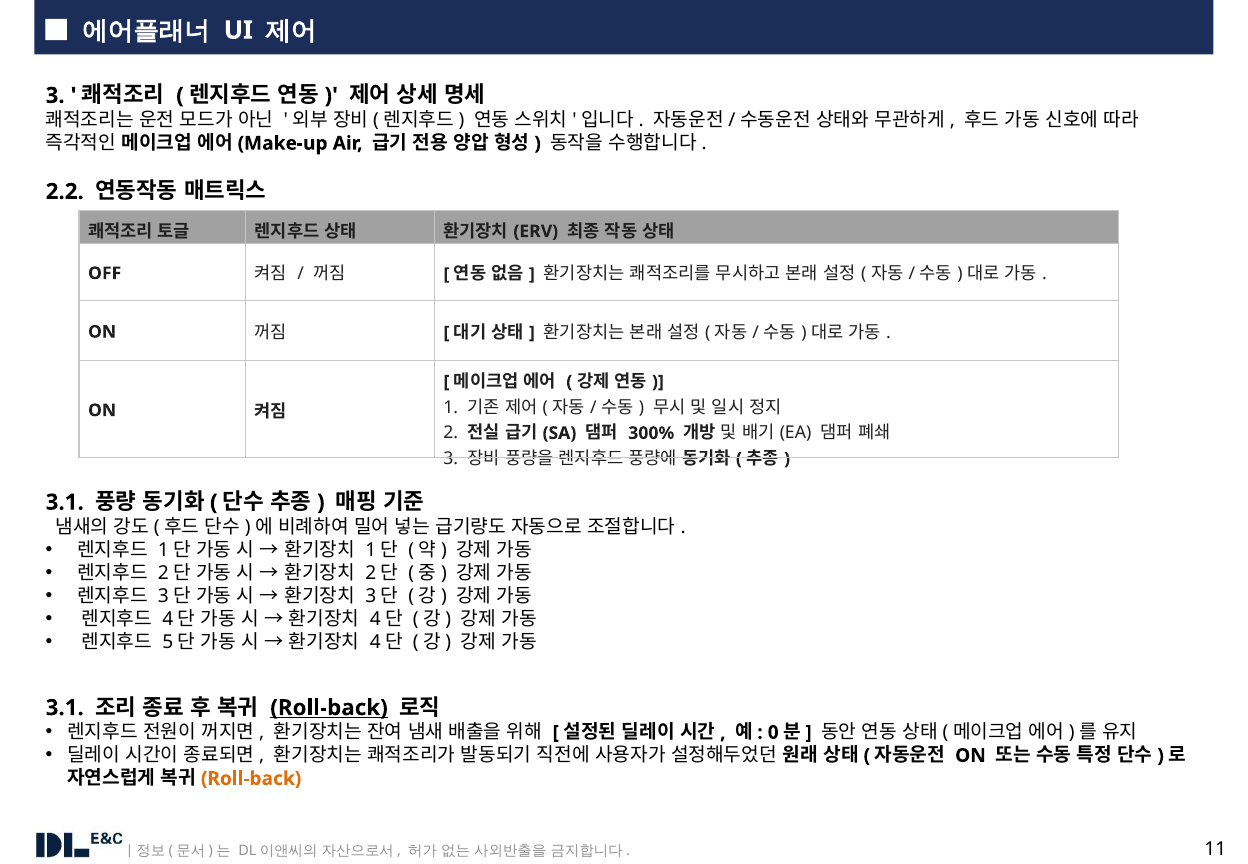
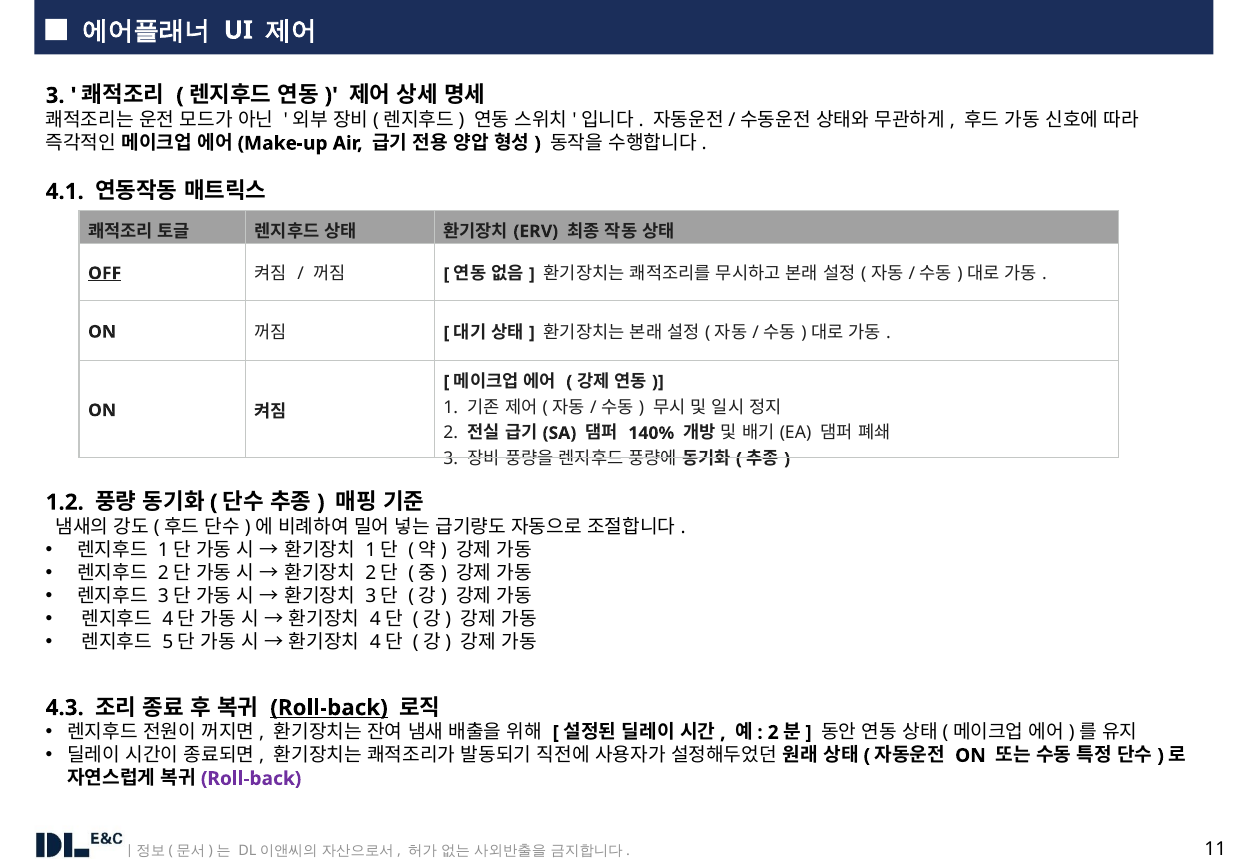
2.2: 2.2 -> 4.1
OFF underline: none -> present
300%: 300% -> 140%
3.1 at (65, 502): 3.1 -> 1.2
3.1 at (65, 708): 3.1 -> 4.3
0 at (773, 732): 0 -> 2
Roll-back at (251, 779) colour: orange -> purple
